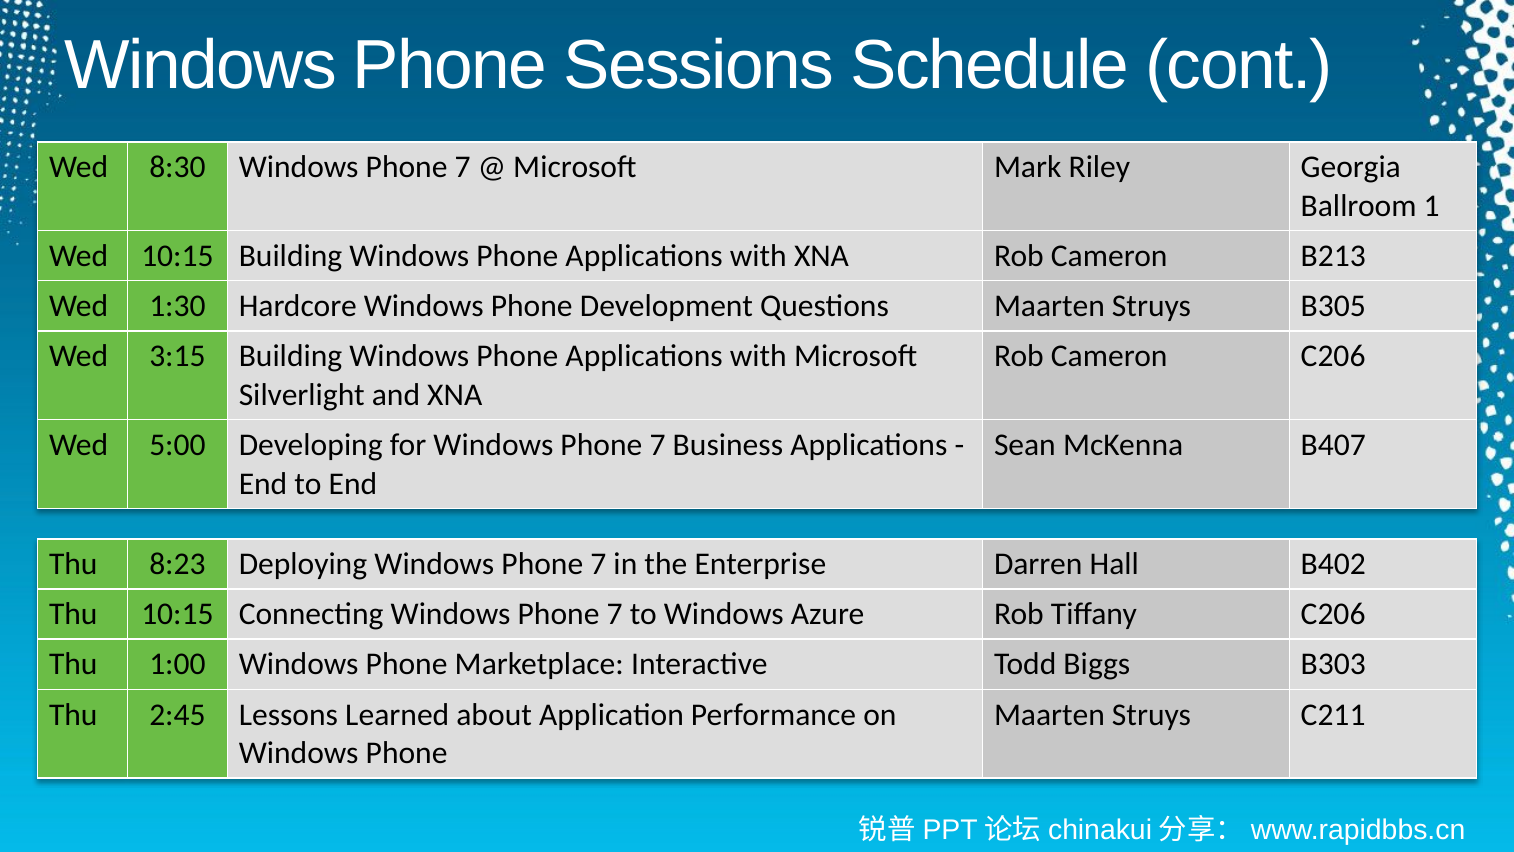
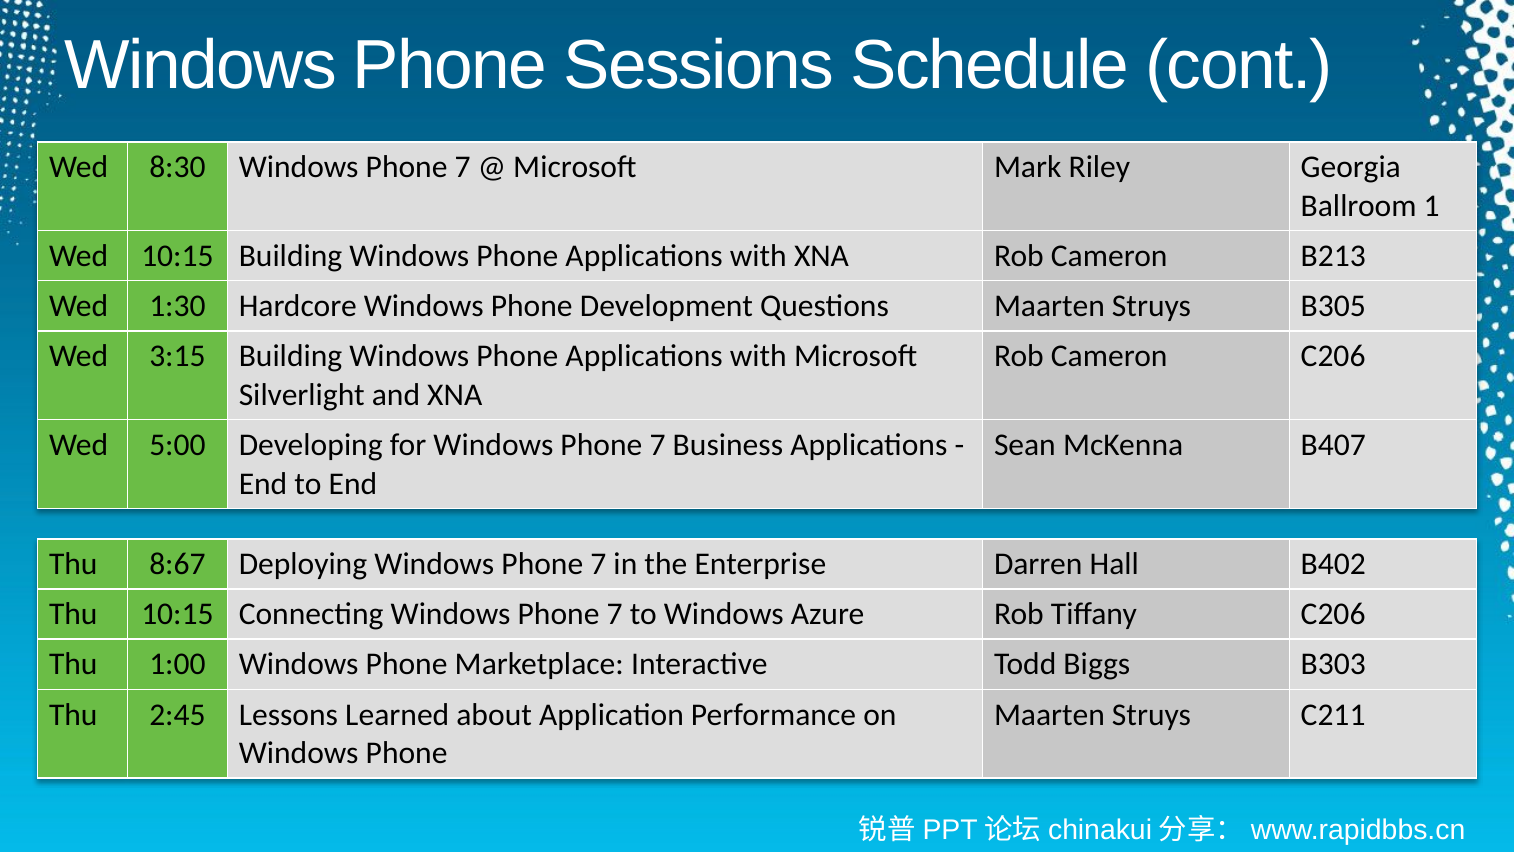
8:23: 8:23 -> 8:67
